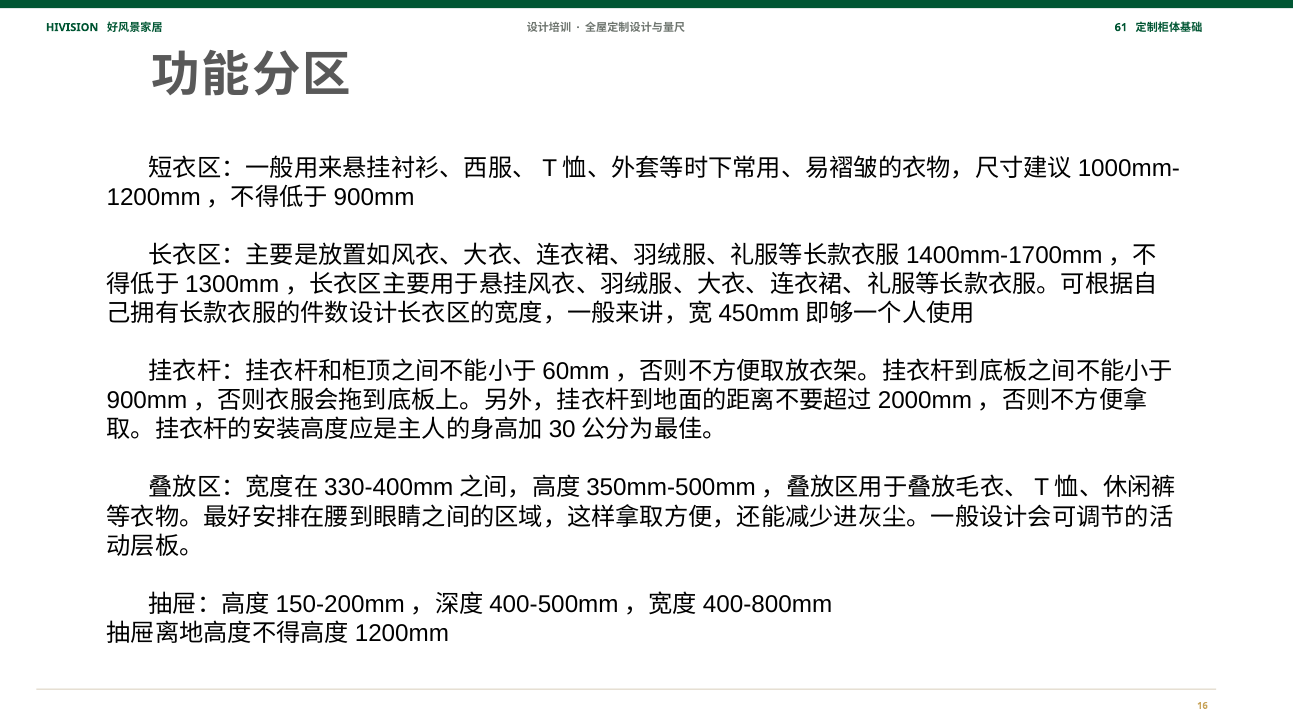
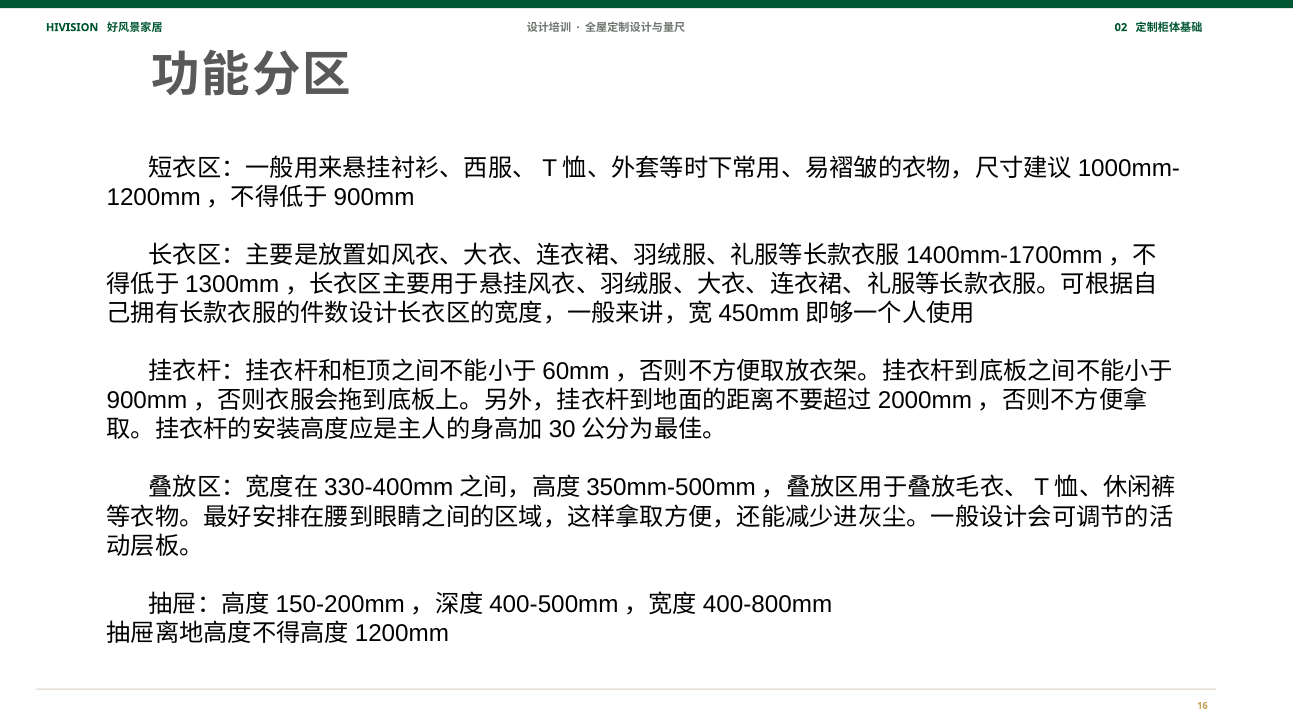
61: 61 -> 02
